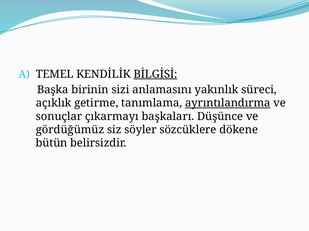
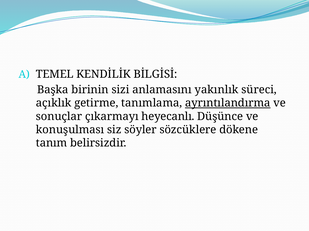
BİLGİSİ underline: present -> none
başkaları: başkaları -> heyecanlı
gördüğümüz: gördüğümüz -> konuşulması
bütün: bütün -> tanım
